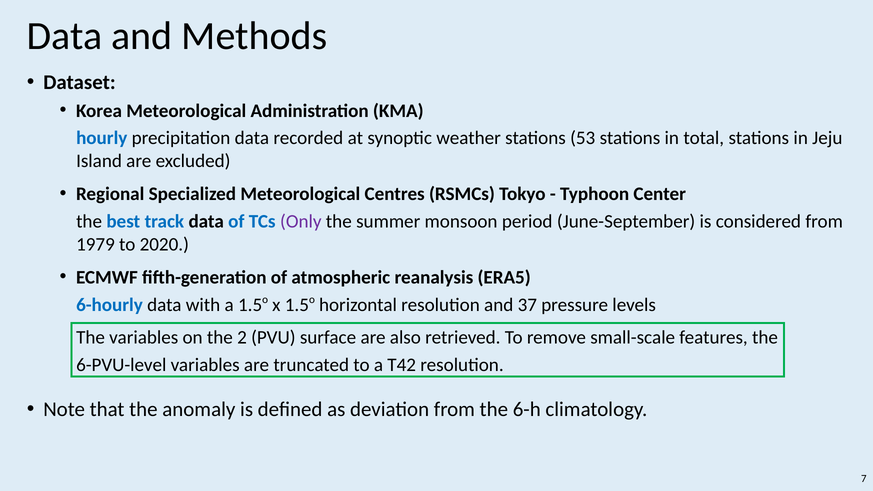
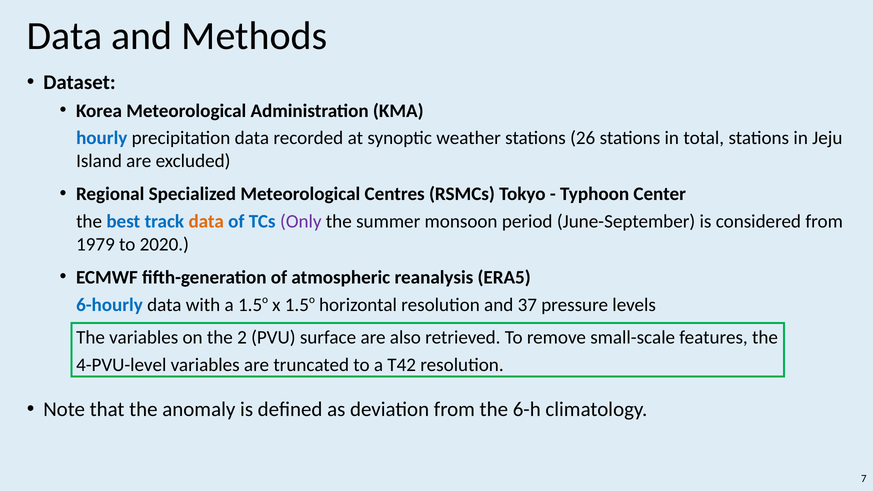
53: 53 -> 26
data at (206, 221) colour: black -> orange
6-PVU-level: 6-PVU-level -> 4-PVU-level
